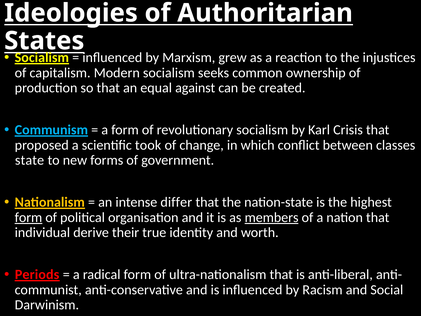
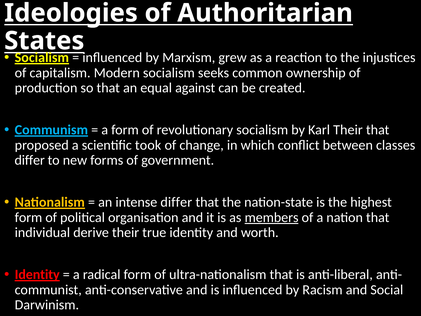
Karl Crisis: Crisis -> Their
state at (30, 160): state -> differ
form at (29, 217) underline: present -> none
Periods at (37, 274): Periods -> Identity
